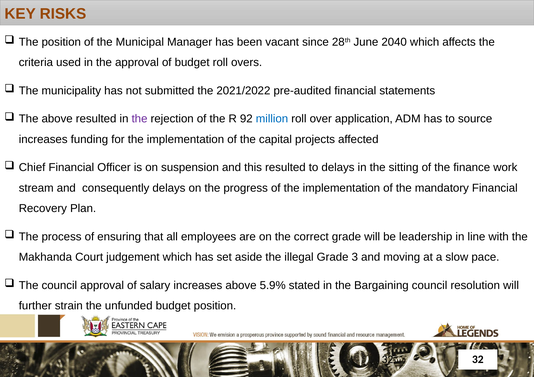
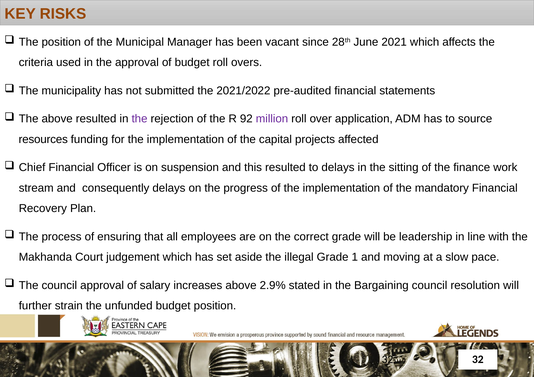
2040: 2040 -> 2021
million colour: blue -> purple
increases at (43, 140): increases -> resources
3: 3 -> 1
5.9%: 5.9% -> 2.9%
